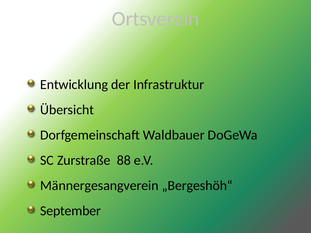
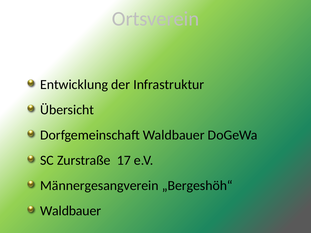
88: 88 -> 17
September at (71, 211): September -> Waldbauer
